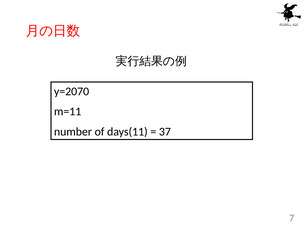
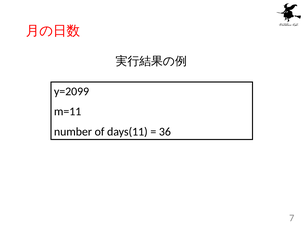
y=2070: y=2070 -> y=2099
37: 37 -> 36
